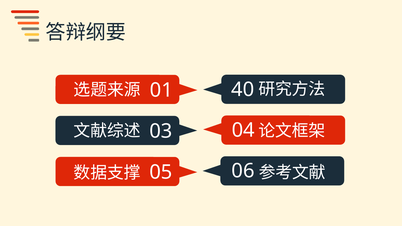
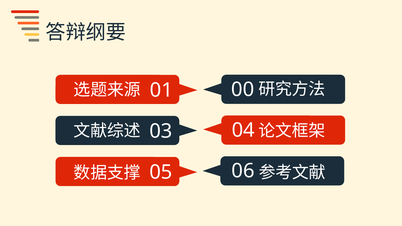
40: 40 -> 00
